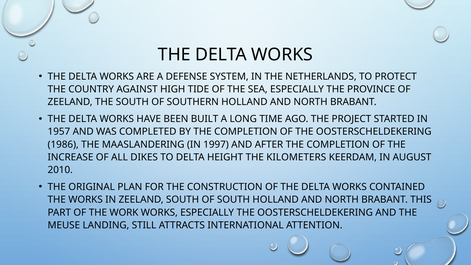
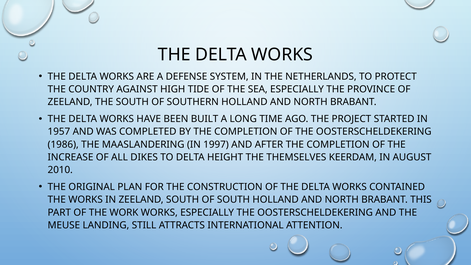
KILOMETERS: KILOMETERS -> THEMSELVES
